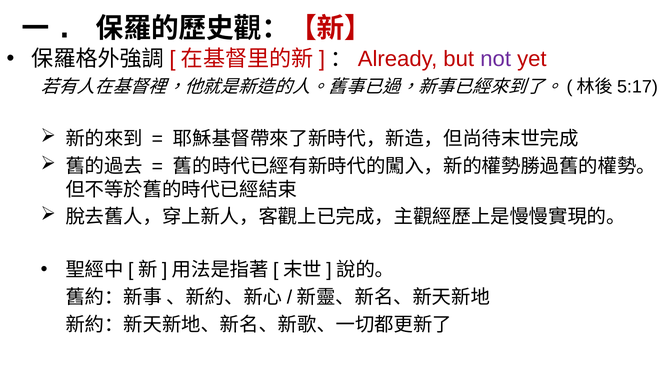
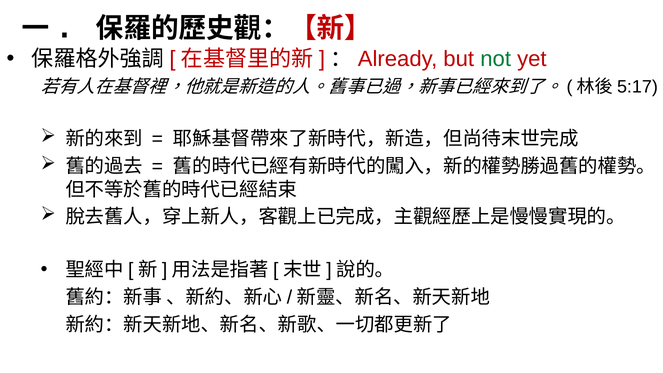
not colour: purple -> green
